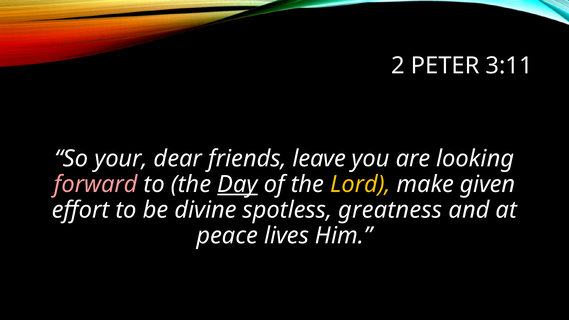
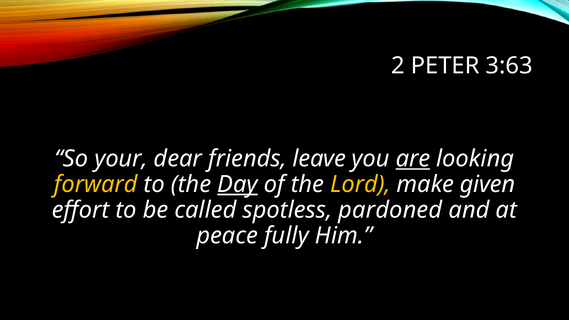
3:11: 3:11 -> 3:63
are underline: none -> present
forward colour: pink -> yellow
divine: divine -> called
greatness: greatness -> pardoned
lives: lives -> fully
